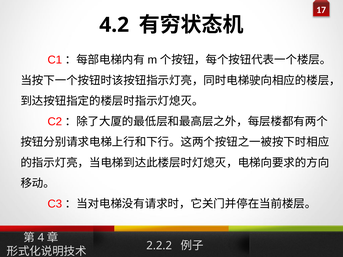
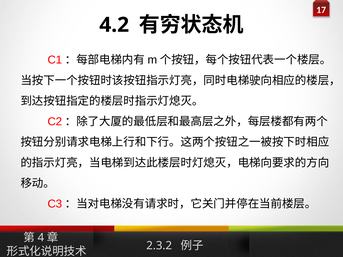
2.2.2: 2.2.2 -> 2.3.2
